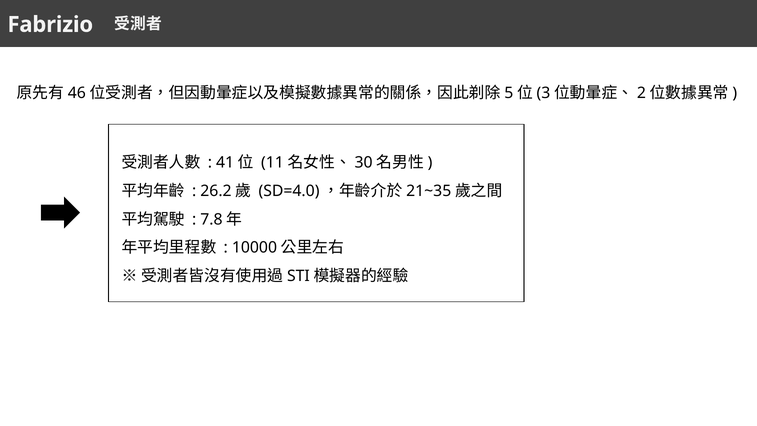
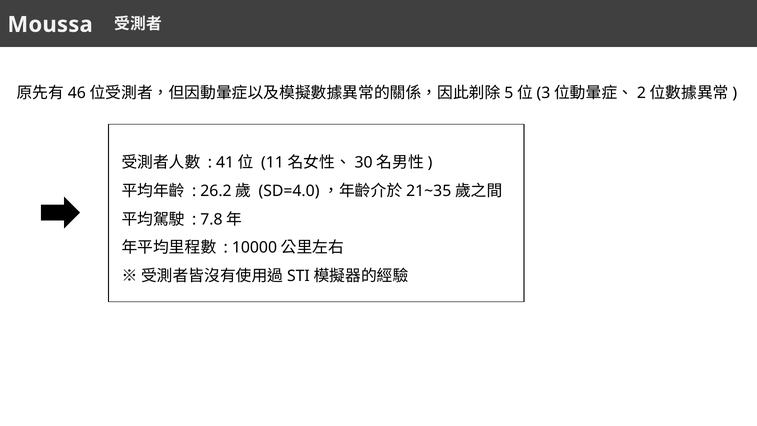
Fabrizio: Fabrizio -> Moussa
